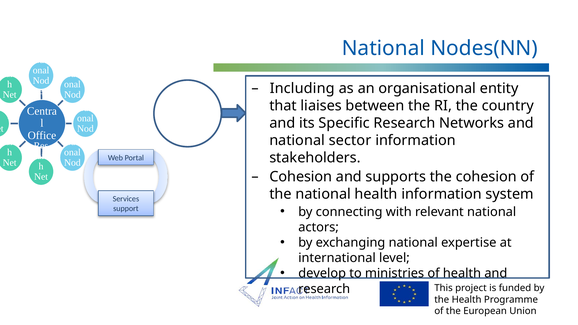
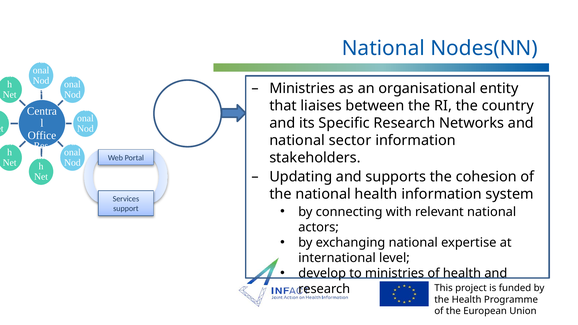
Including at (302, 88): Including -> Ministries
Cohesion at (301, 177): Cohesion -> Updating
